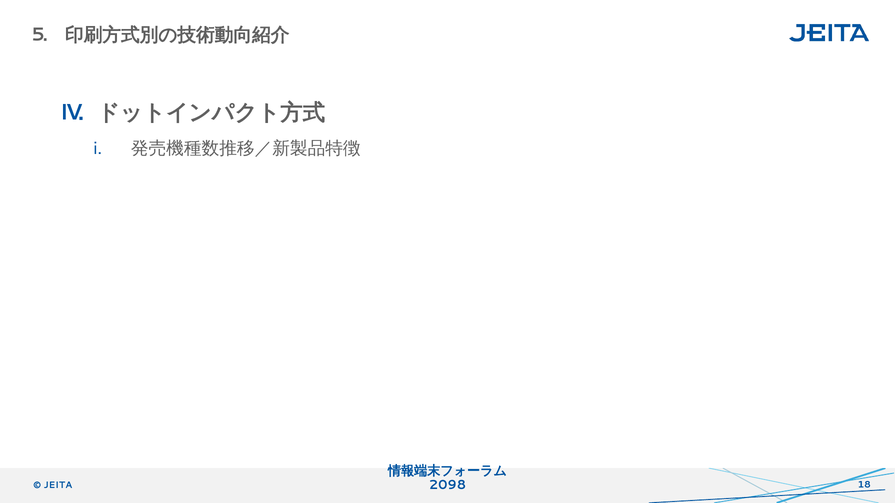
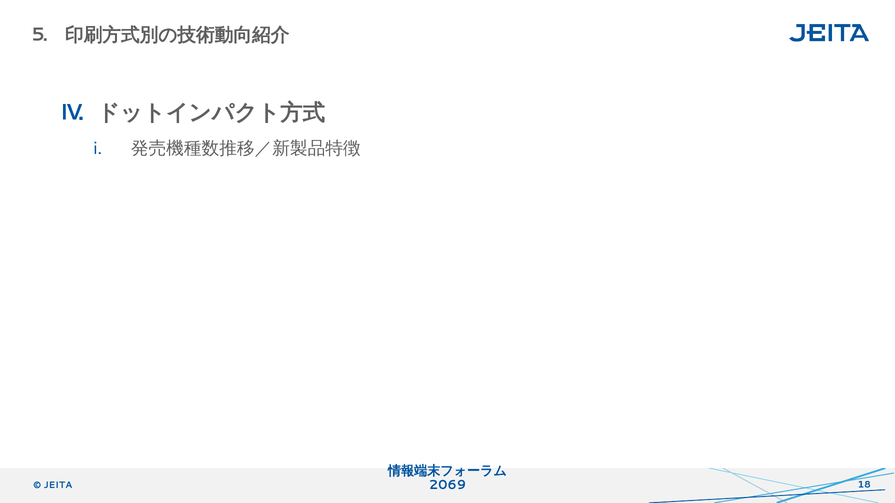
2098: 2098 -> 2069
